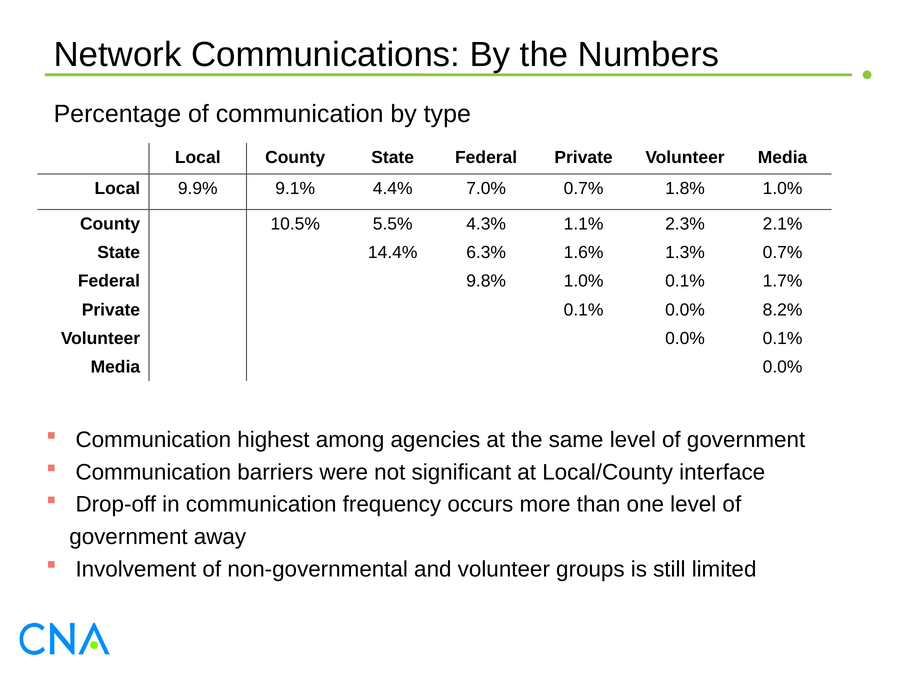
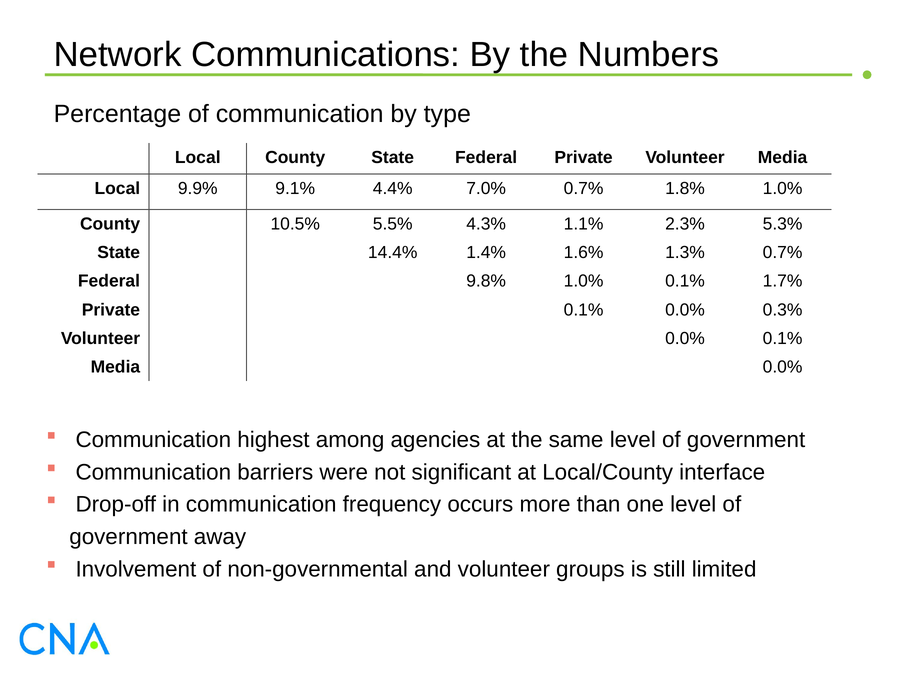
2.1%: 2.1% -> 5.3%
6.3%: 6.3% -> 1.4%
8.2%: 8.2% -> 0.3%
